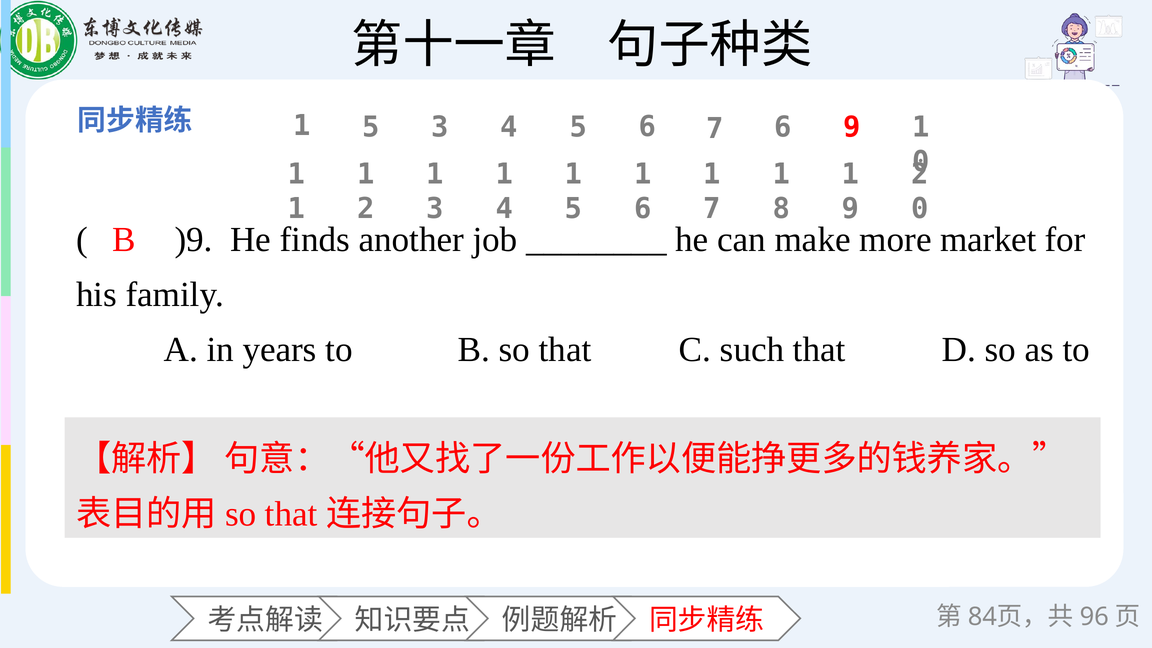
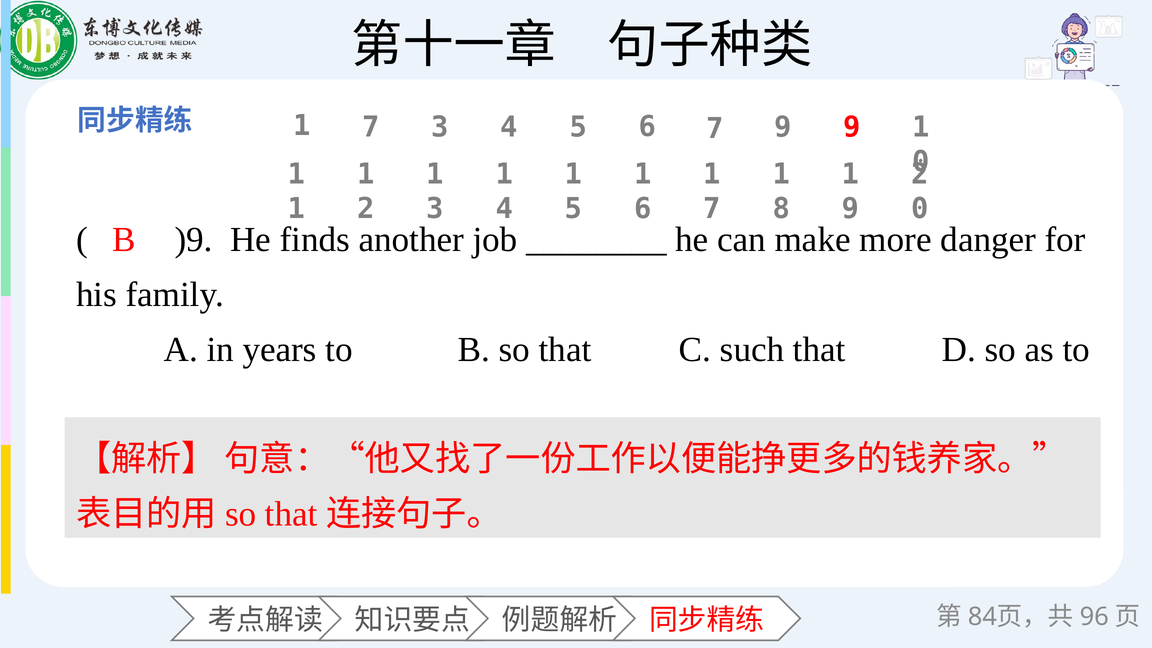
5 at (371, 127): 5 -> 7
7 6: 6 -> 9
market: market -> danger
